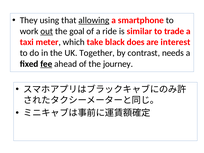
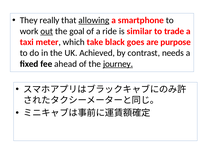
using: using -> really
does: does -> goes
interest: interest -> purpose
Together: Together -> Achieved
fee underline: present -> none
journey underline: none -> present
